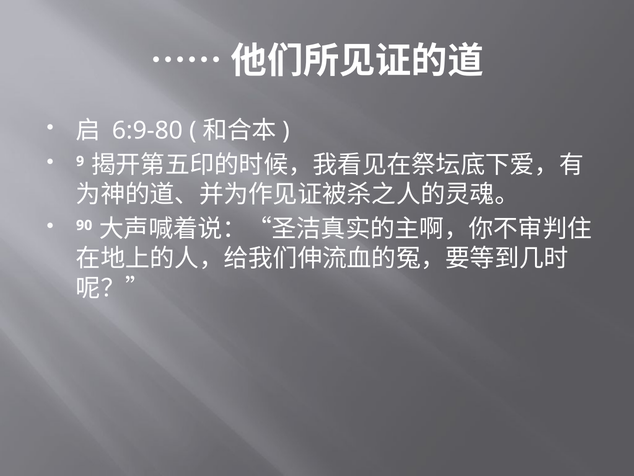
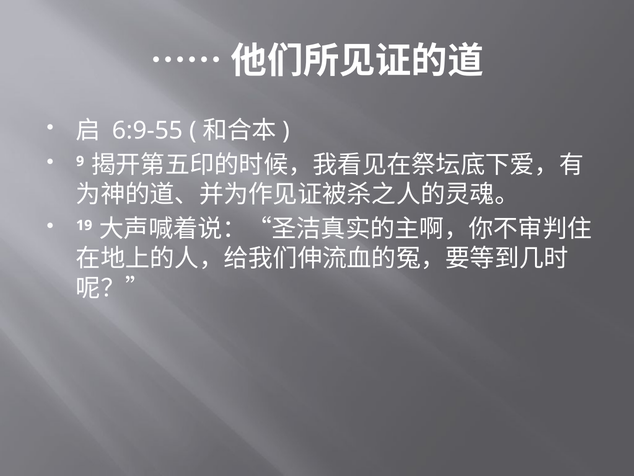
6:9-80: 6:9-80 -> 6:9-55
90: 90 -> 19
